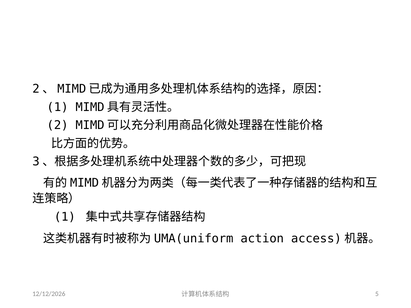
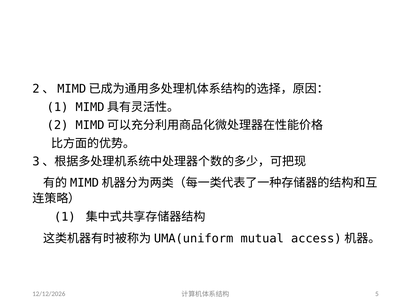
action: action -> mutual
